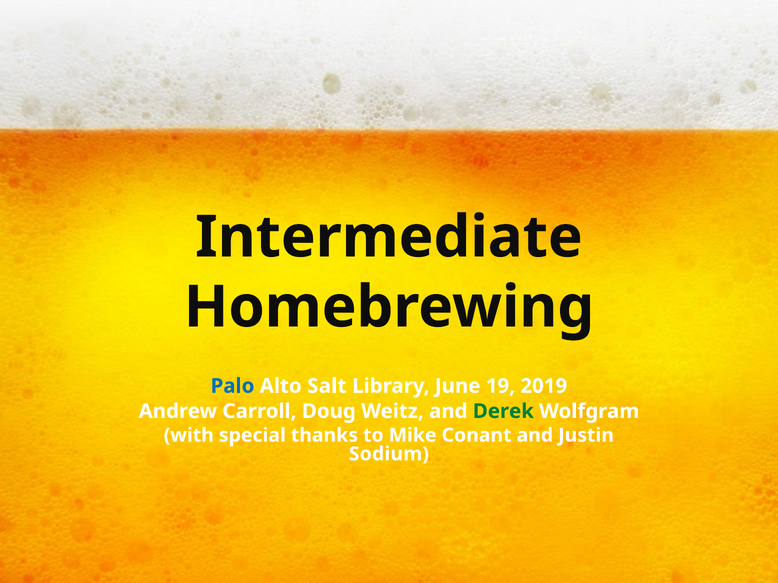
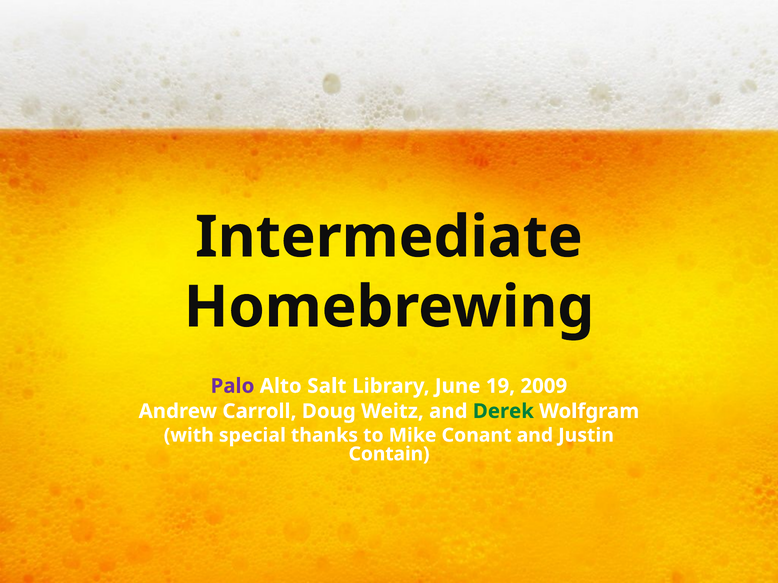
Palo colour: blue -> purple
2019: 2019 -> 2009
Sodium: Sodium -> Contain
